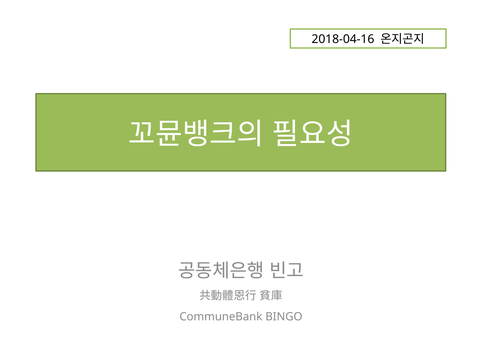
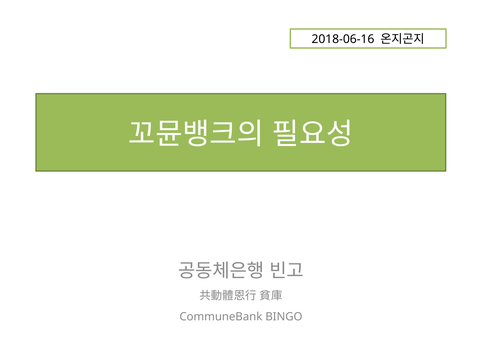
2018-04-16: 2018-04-16 -> 2018-06-16
